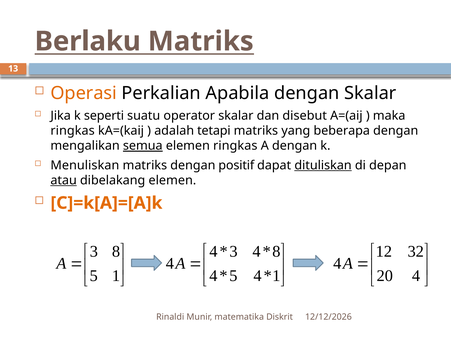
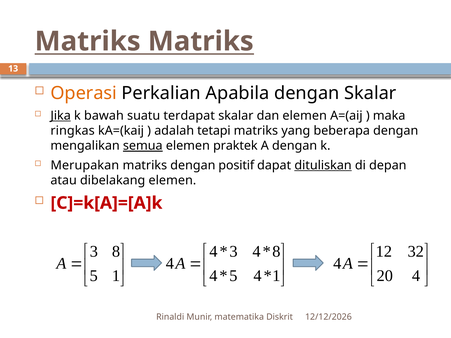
Berlaku at (88, 41): Berlaku -> Matriks
Jika underline: none -> present
seperti: seperti -> bawah
operator: operator -> terdapat
dan disebut: disebut -> elemen
elemen ringkas: ringkas -> praktek
Menuliskan: Menuliskan -> Merupakan
atau underline: present -> none
C]=k[A]=[A]k colour: orange -> red
